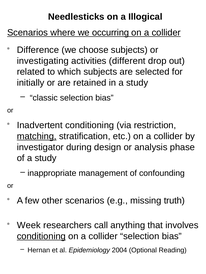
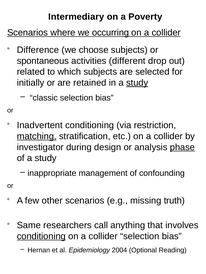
Needlesticks: Needlesticks -> Intermediary
Illogical: Illogical -> Poverty
investigating: investigating -> spontaneous
study at (137, 83) underline: none -> present
phase underline: none -> present
Week: Week -> Same
